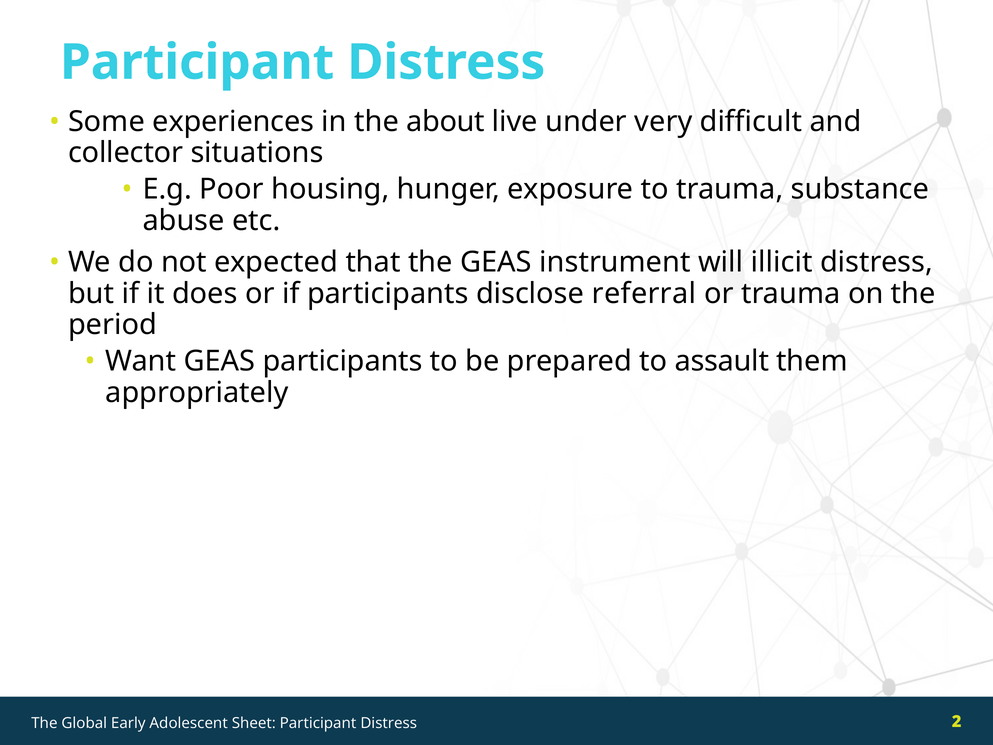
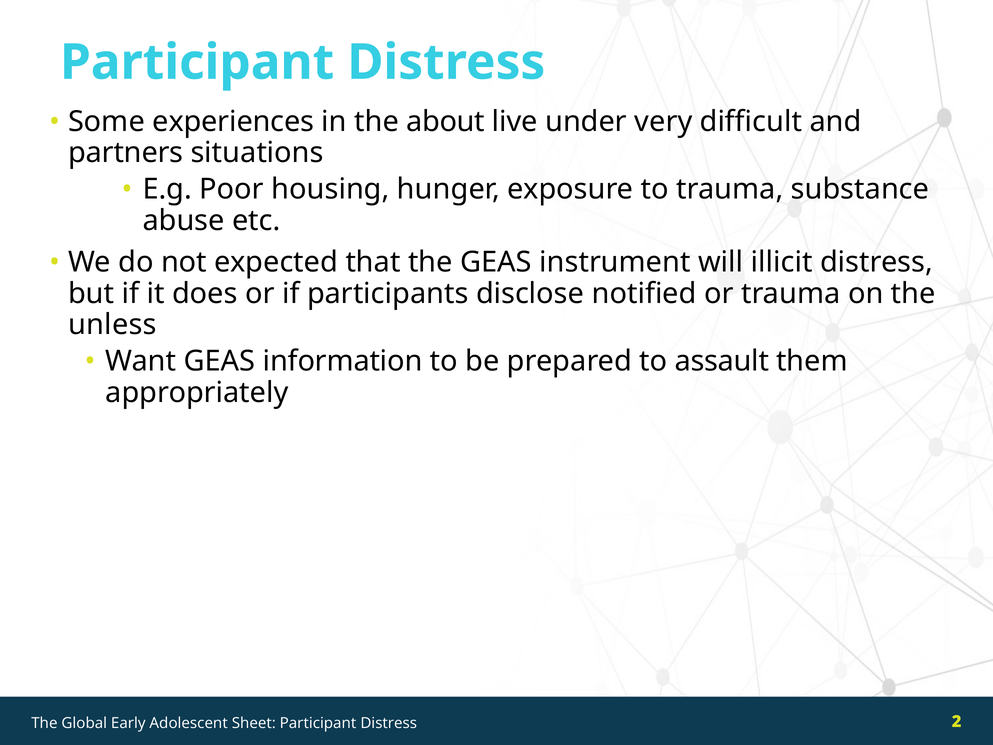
collector: collector -> partners
referral: referral -> notified
period: period -> unless
GEAS participants: participants -> information
